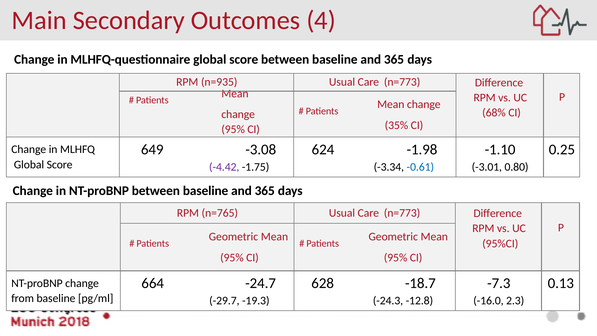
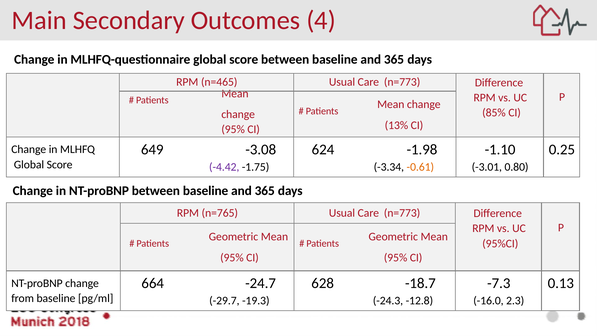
n=935: n=935 -> n=465
68%: 68% -> 85%
35%: 35% -> 13%
-0.61 colour: blue -> orange
